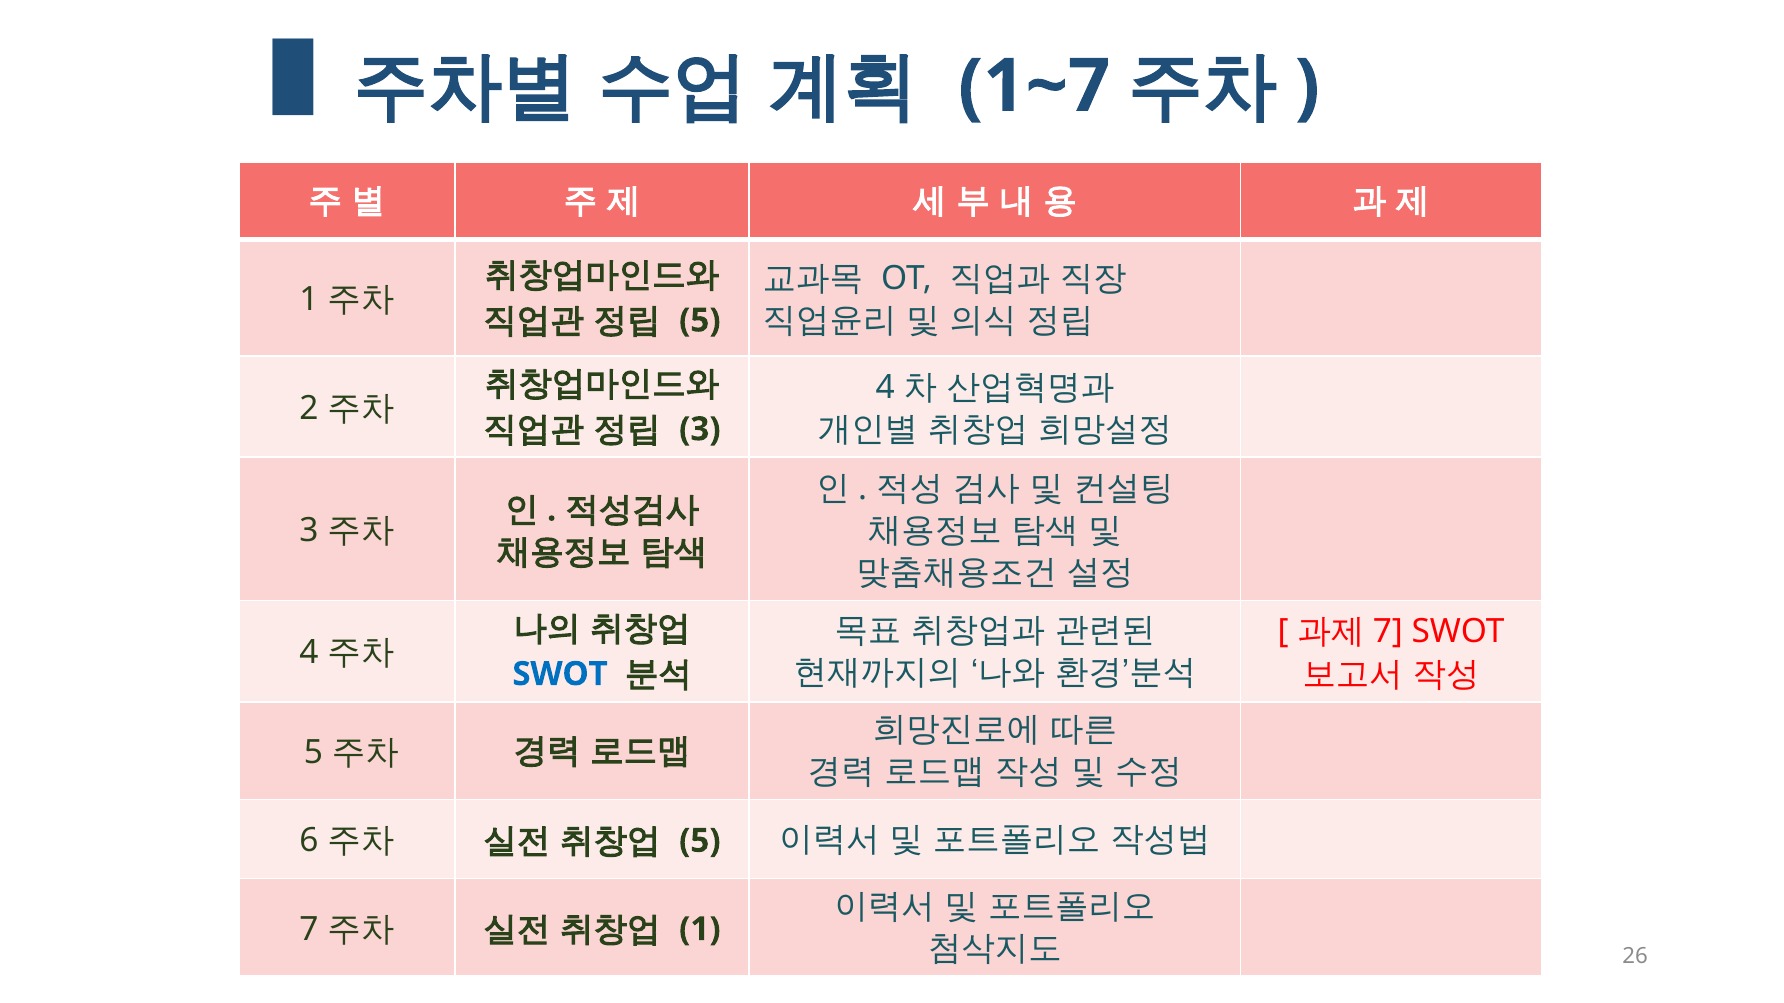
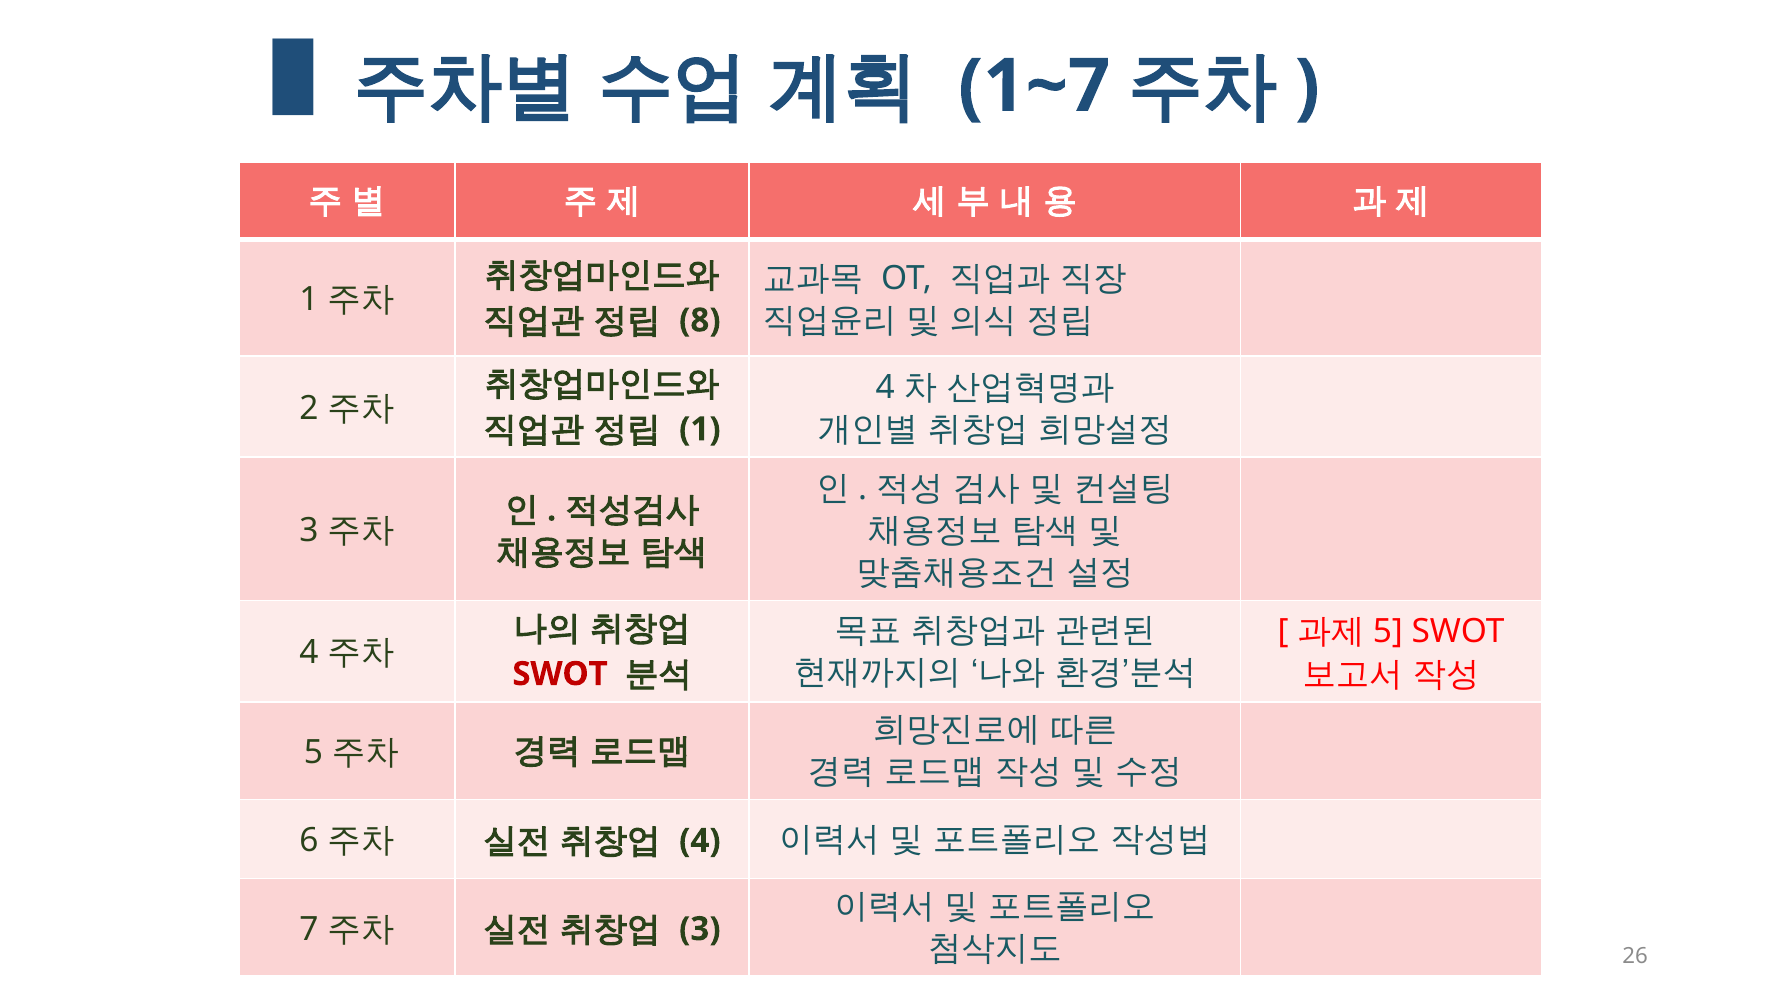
5 at (700, 321): 5 -> 8
3 at (700, 429): 3 -> 1
7 at (1388, 632): 7 -> 5
SWOT at (560, 674) colour: blue -> red
5 at (700, 841): 5 -> 4
1 at (700, 930): 1 -> 3
